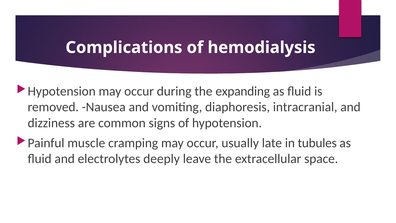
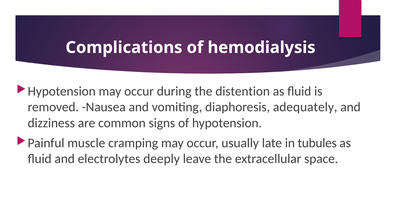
expanding: expanding -> distention
intracranial: intracranial -> adequately
